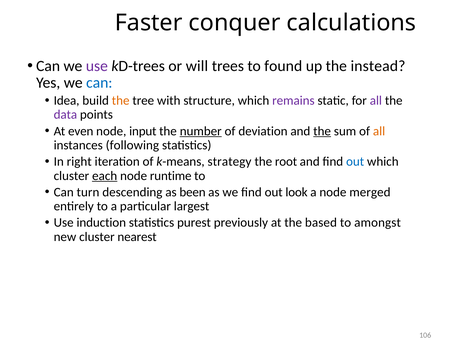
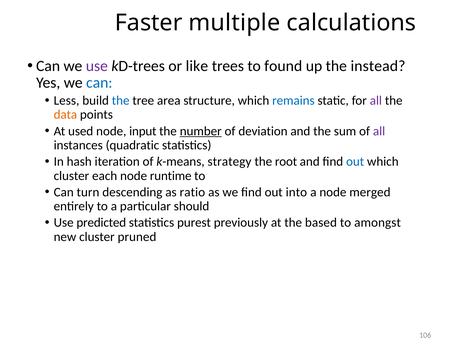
conquer: conquer -> multiple
will: will -> like
Idea: Idea -> Less
the at (121, 101) colour: orange -> blue
with: with -> area
remains colour: purple -> blue
data colour: purple -> orange
even: even -> used
the at (322, 131) underline: present -> none
all at (379, 131) colour: orange -> purple
following: following -> quadratic
right: right -> hash
each underline: present -> none
been: been -> ratio
look: look -> into
largest: largest -> should
induction: induction -> predicted
nearest: nearest -> pruned
